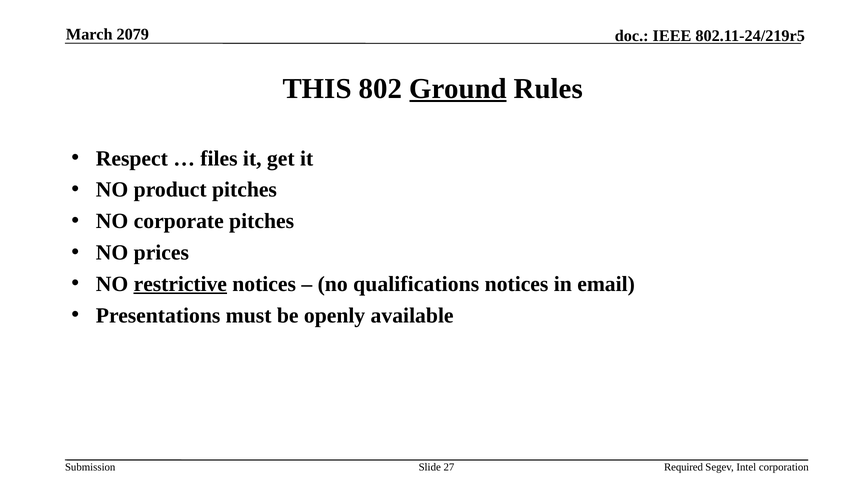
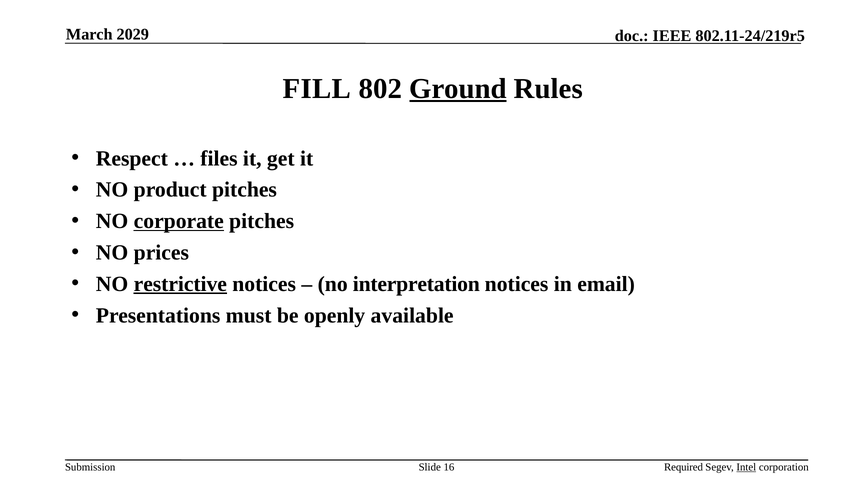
2079: 2079 -> 2029
THIS: THIS -> FILL
corporate underline: none -> present
qualifications: qualifications -> interpretation
27: 27 -> 16
Intel underline: none -> present
